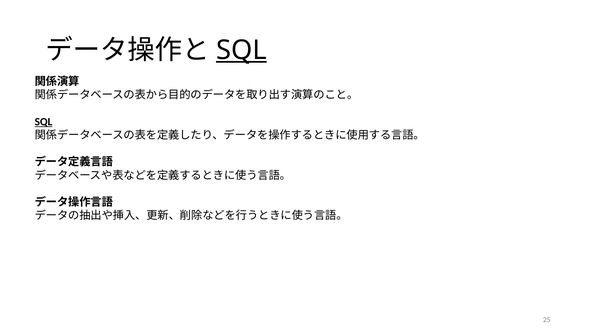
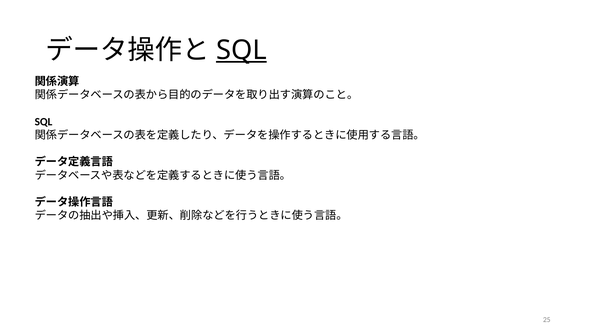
SQL at (44, 122) underline: present -> none
